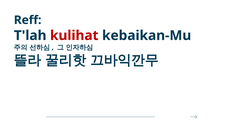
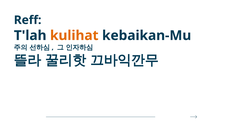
kulihat colour: red -> orange
